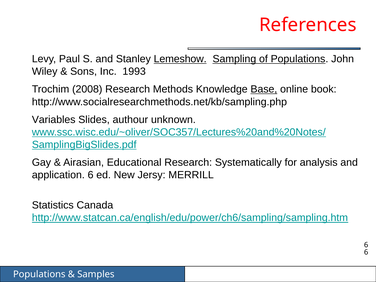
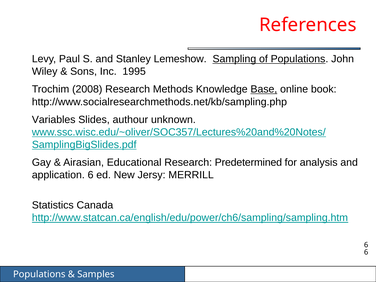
Lemeshow underline: present -> none
1993: 1993 -> 1995
Systematically: Systematically -> Predetermined
